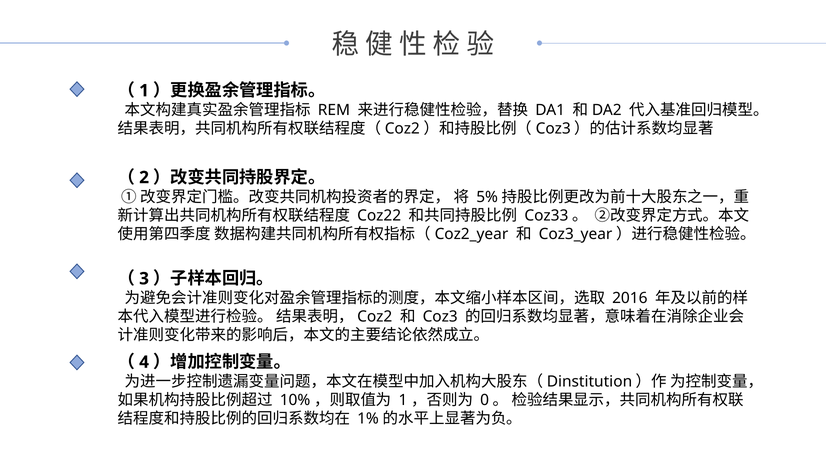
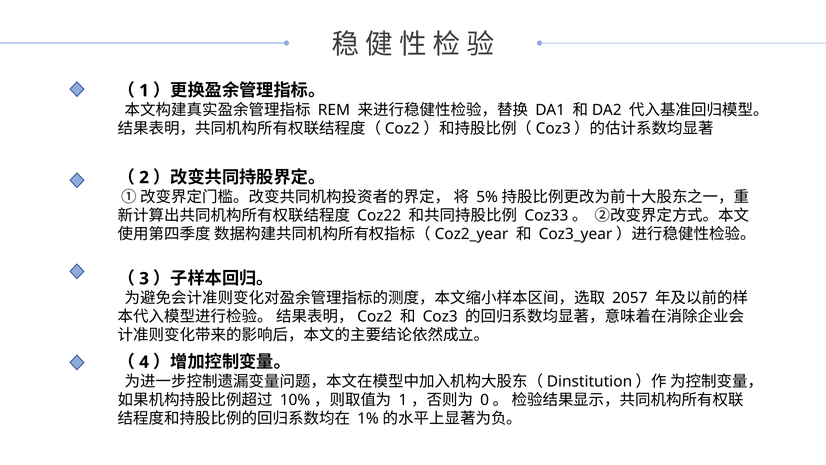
2016: 2016 -> 2057
